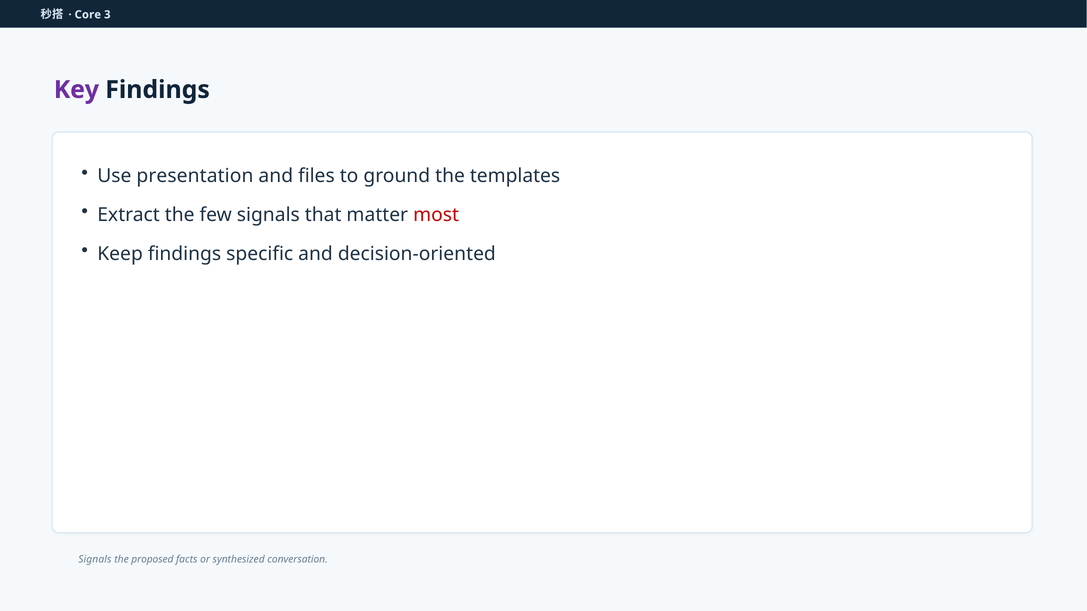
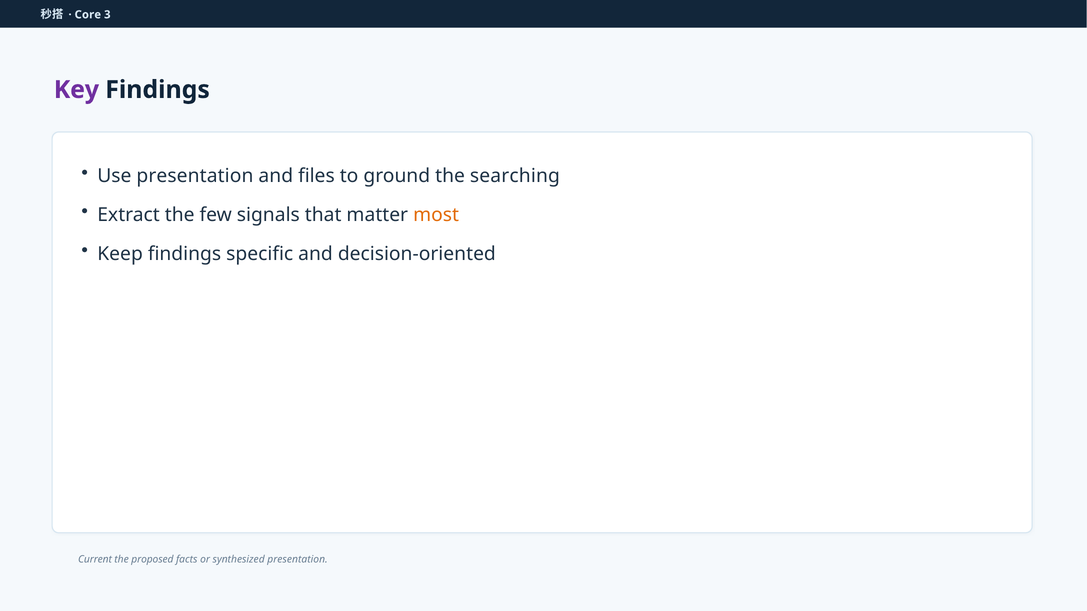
templates: templates -> searching
most colour: red -> orange
Signals at (95, 560): Signals -> Current
synthesized conversation: conversation -> presentation
